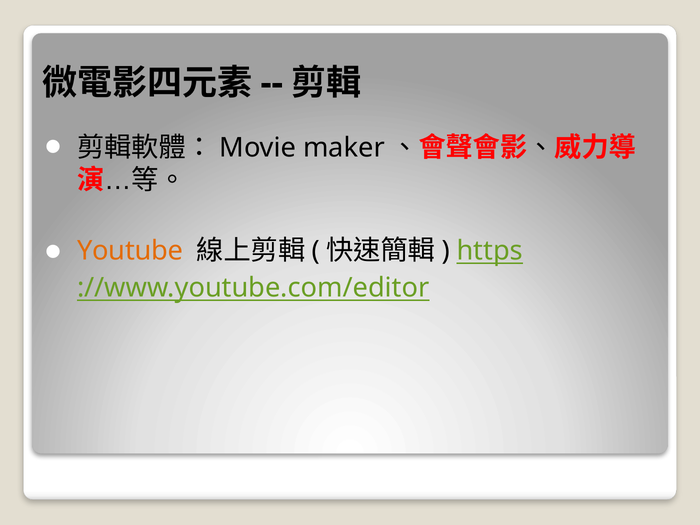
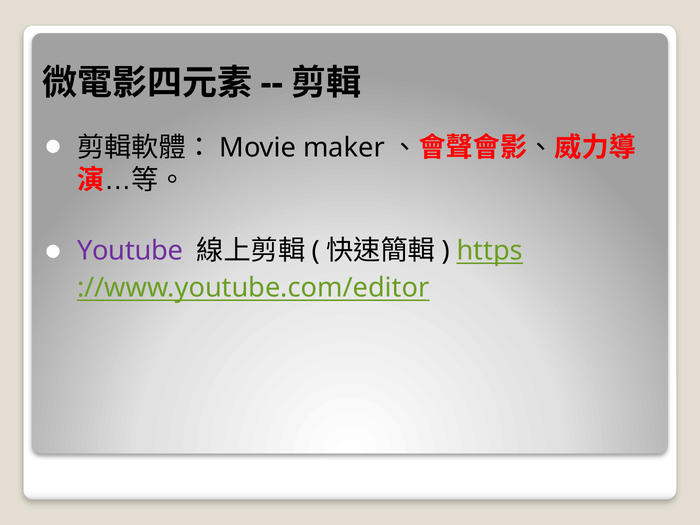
Youtube colour: orange -> purple
